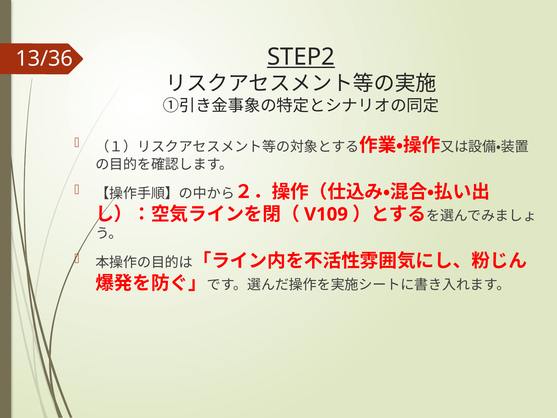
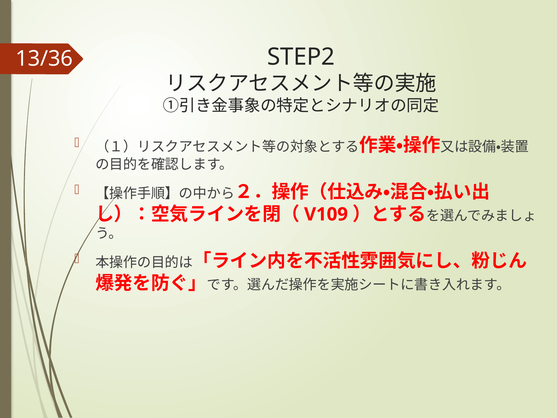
STEP2 underline: present -> none
